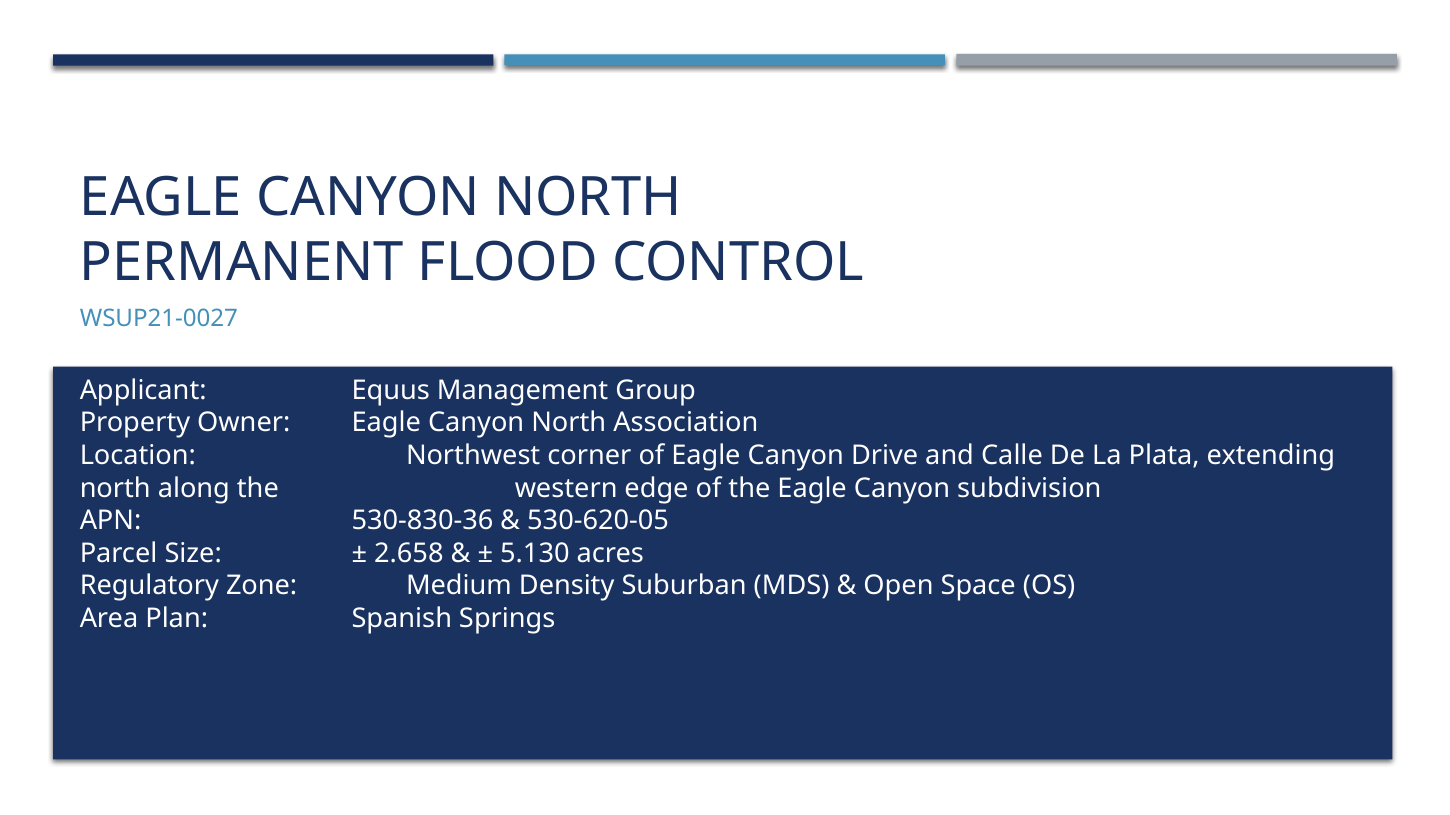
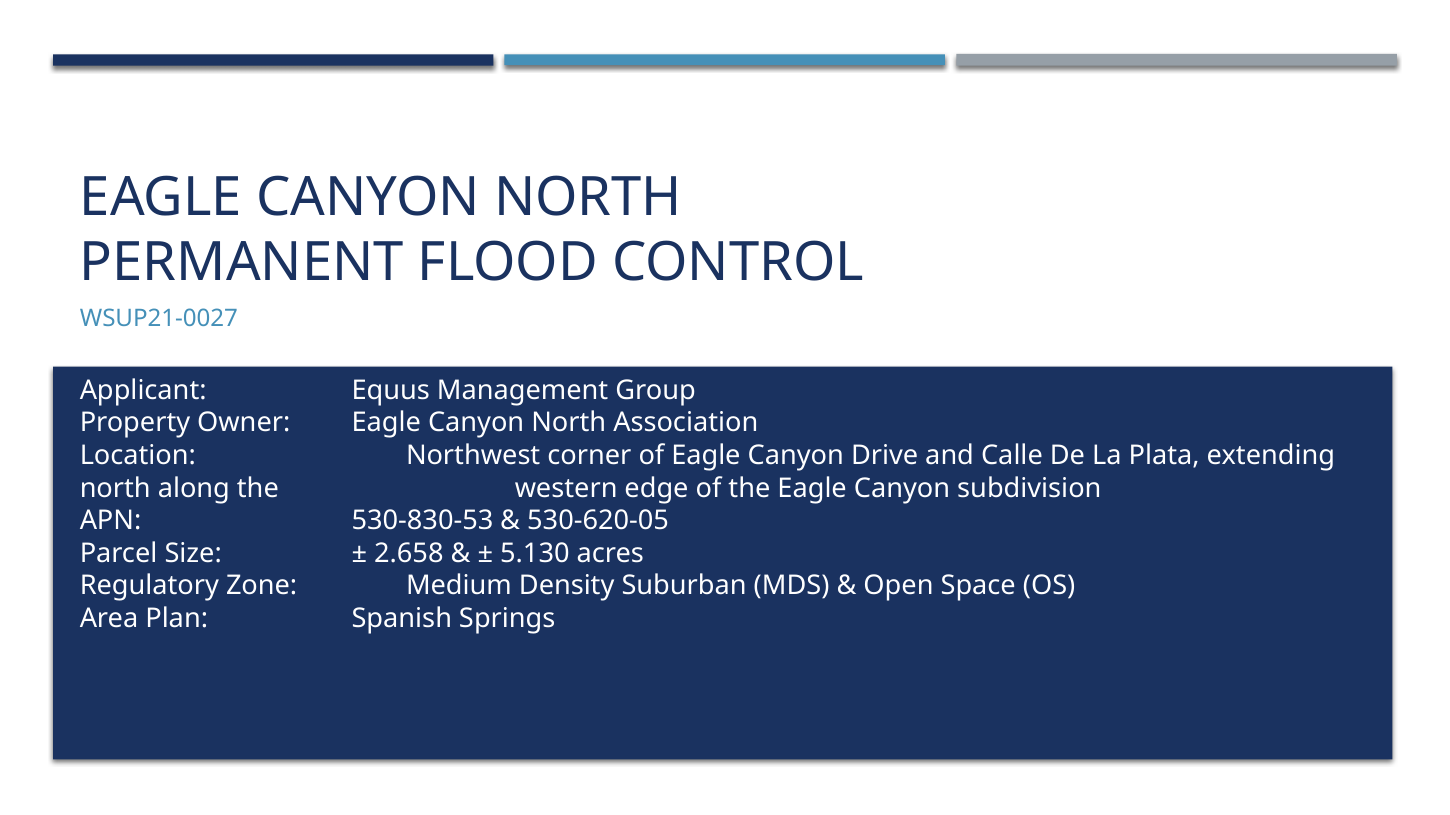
530-830-36: 530-830-36 -> 530-830-53
